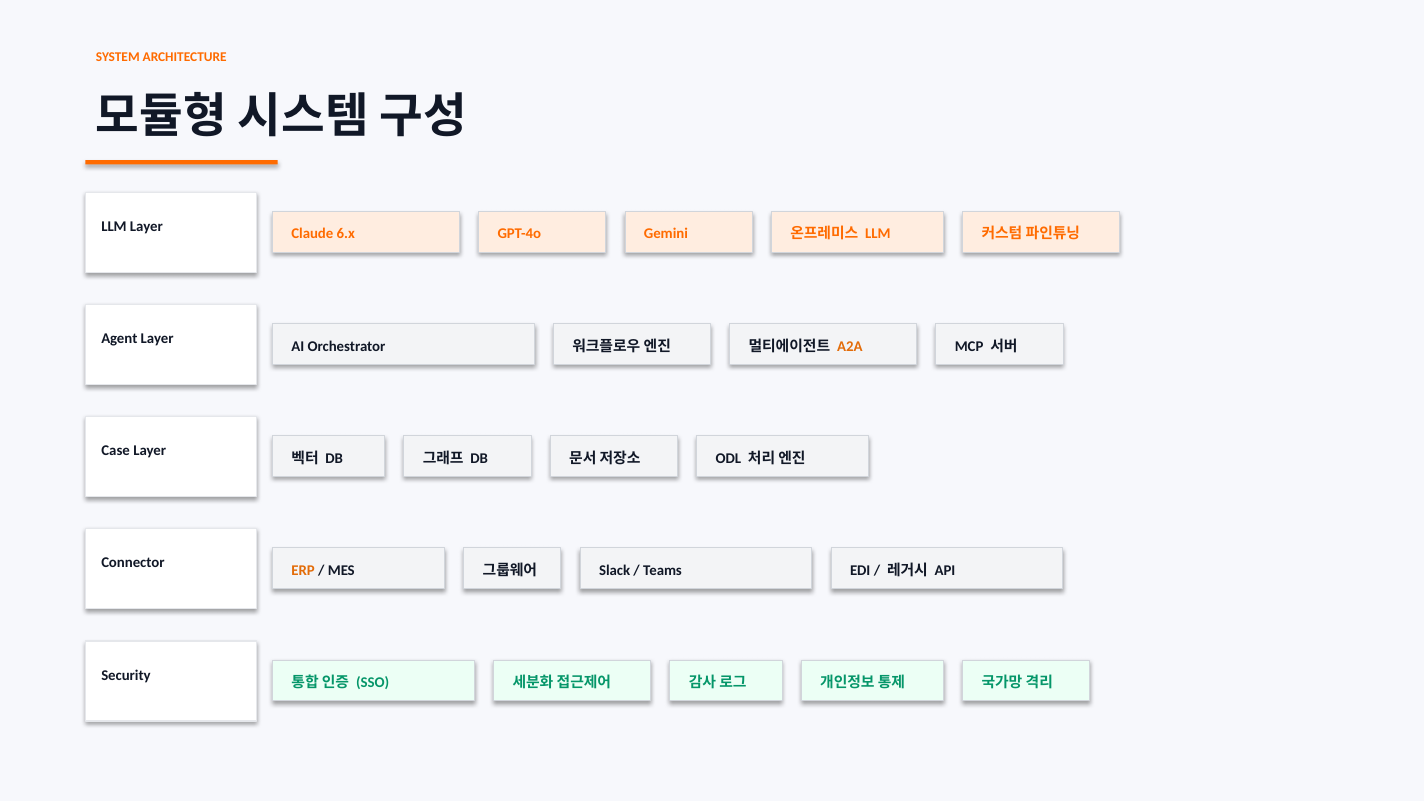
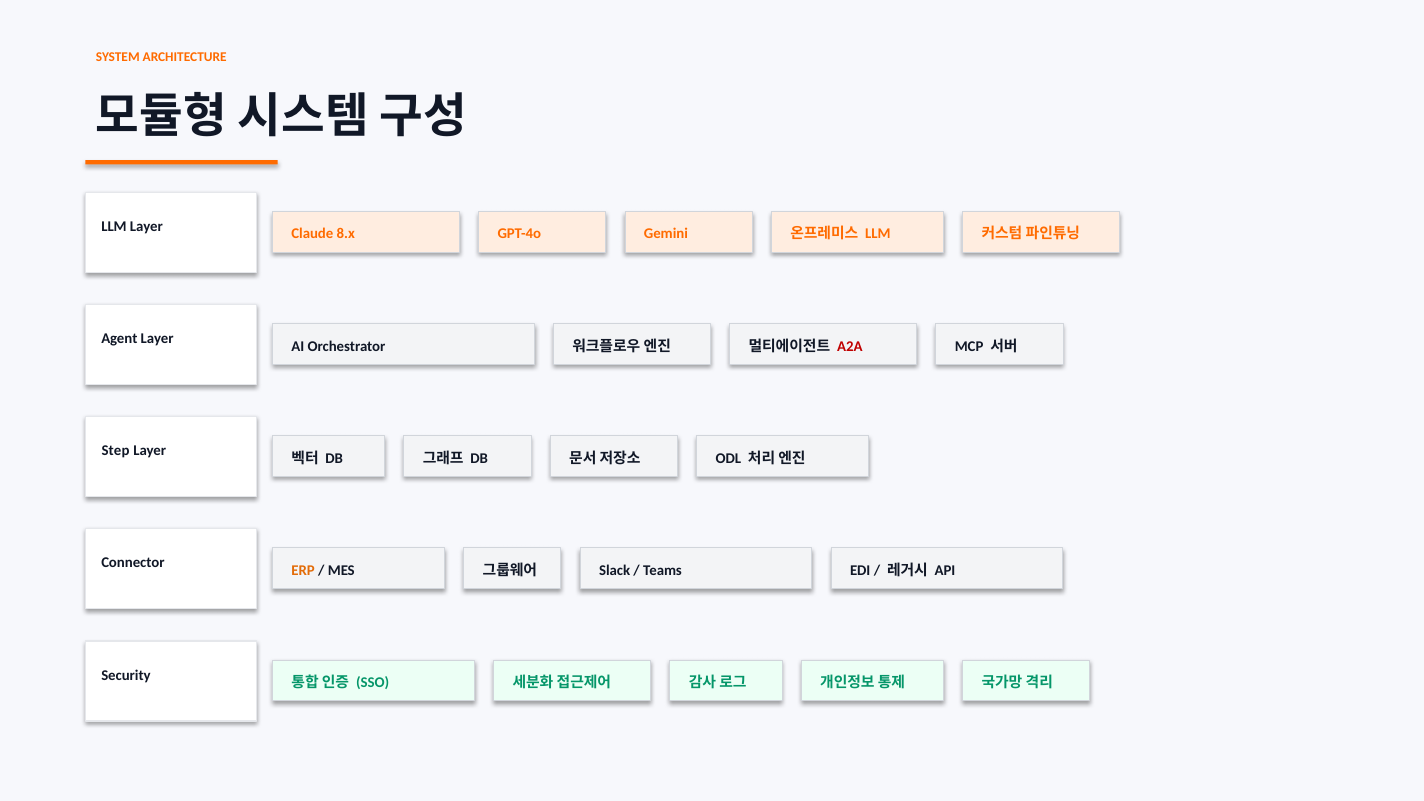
6.x: 6.x -> 8.x
A2A colour: orange -> red
Case: Case -> Step
